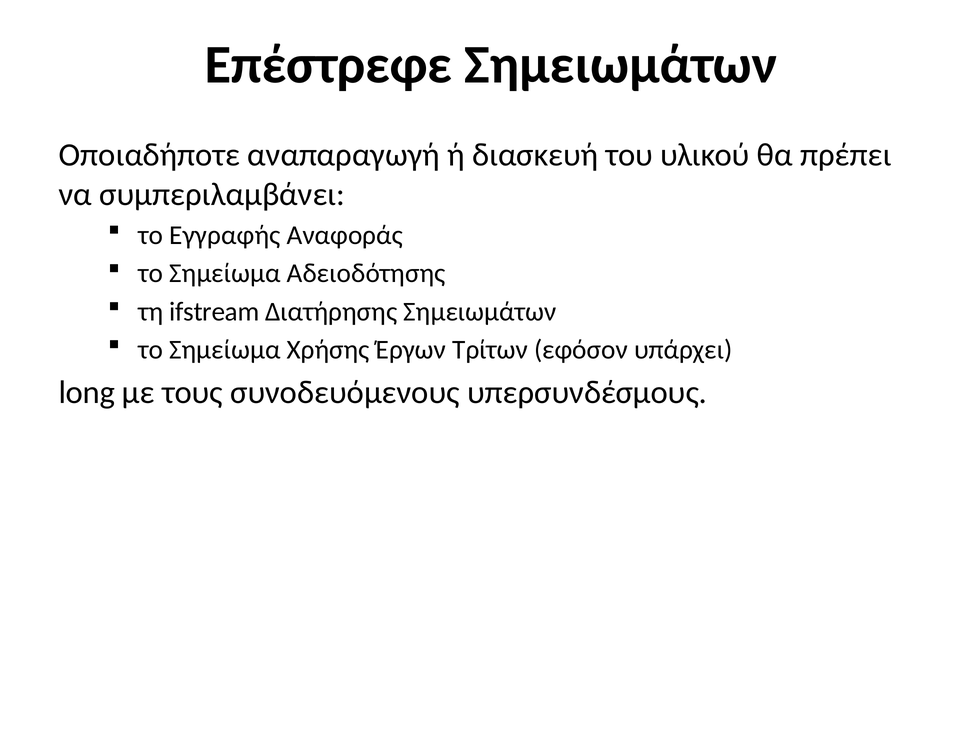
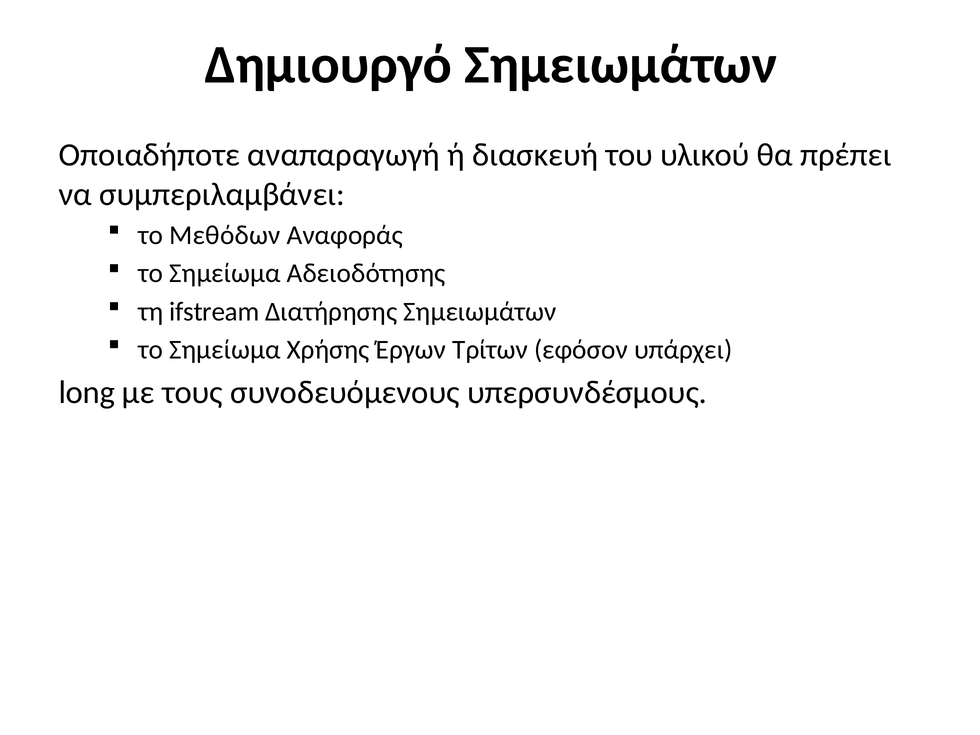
Επέστρεφε: Επέστρεφε -> Δημιουργό
Εγγραφής: Εγγραφής -> Μεθόδων
